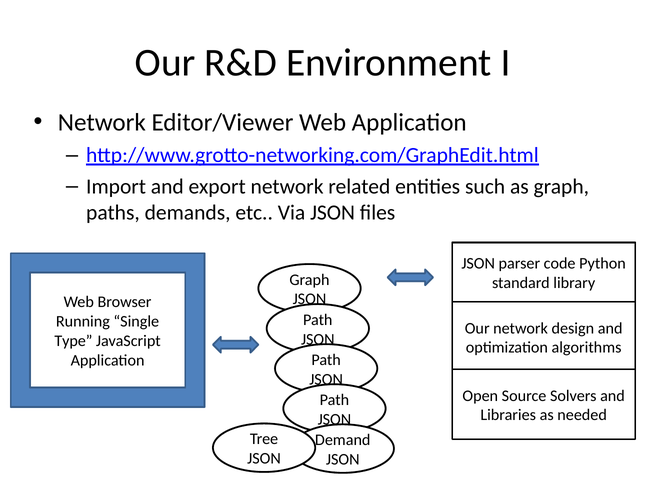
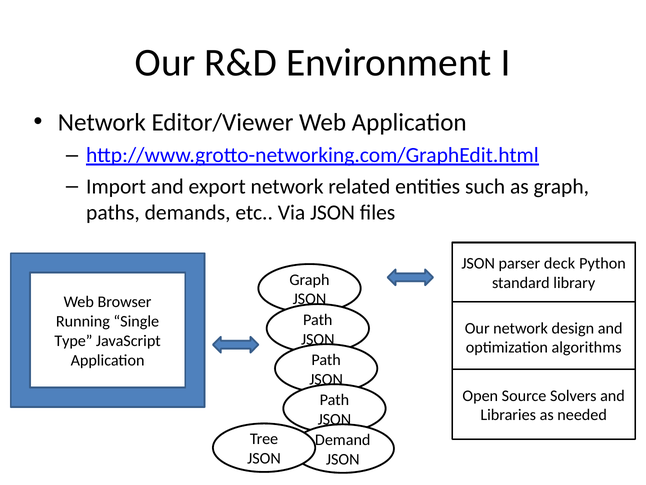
code: code -> deck
